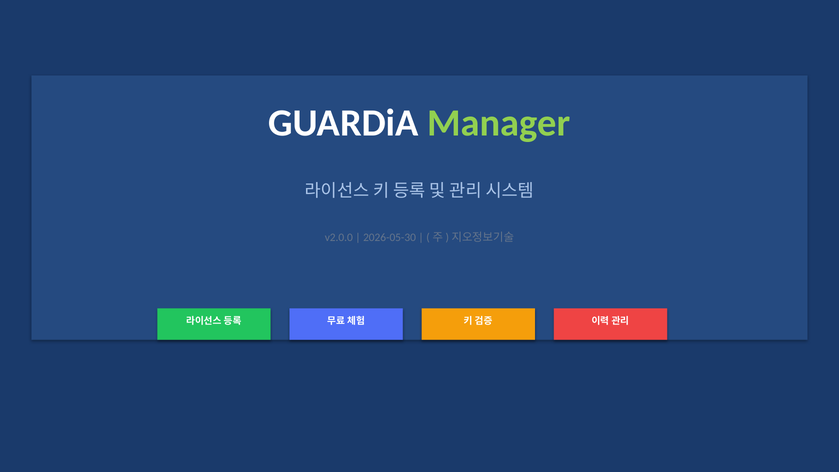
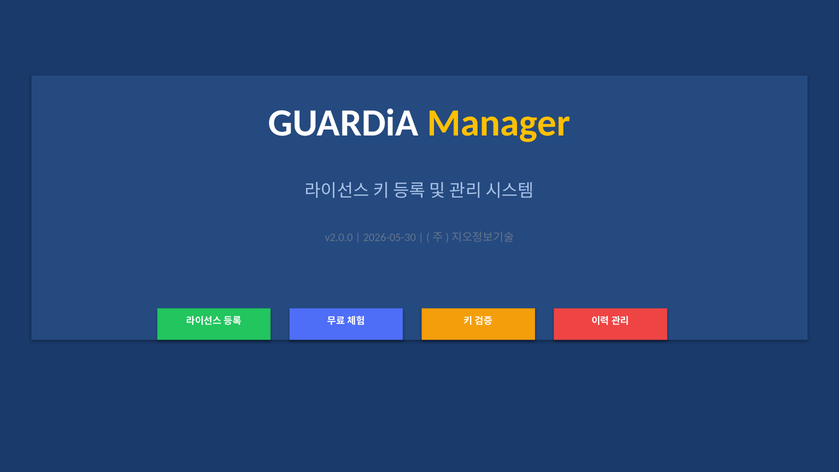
Manager colour: light green -> yellow
